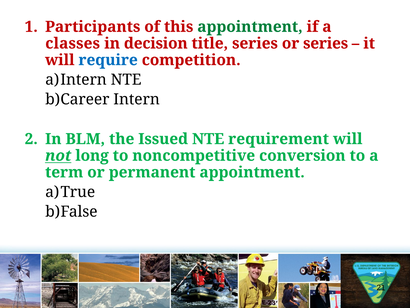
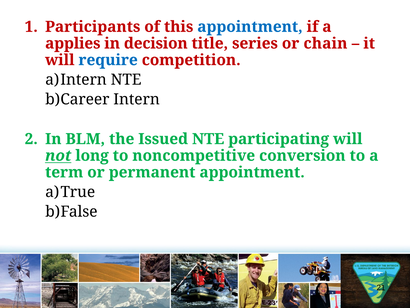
appointment at (250, 27) colour: green -> blue
classes: classes -> applies
or series: series -> chain
requirement: requirement -> participating
